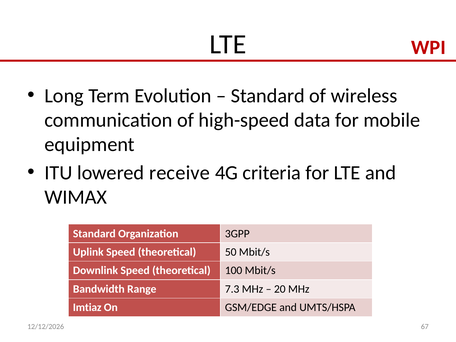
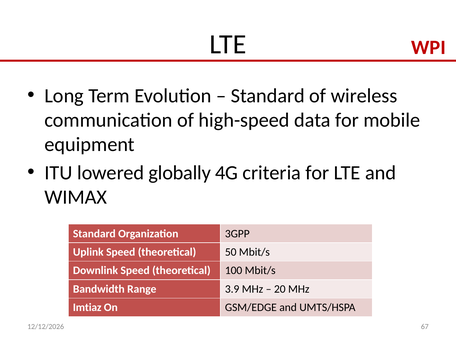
receive: receive -> globally
7.3: 7.3 -> 3.9
